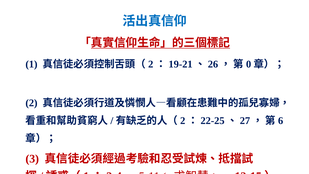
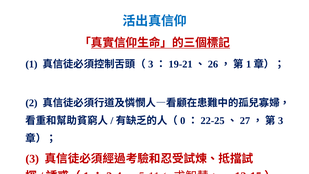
2 at (151, 64): 2 -> 3
0 at (249, 64): 0 -> 1
2 at (183, 121): 2 -> 0
6 at (281, 121): 6 -> 3
